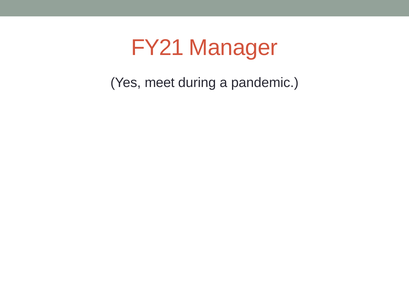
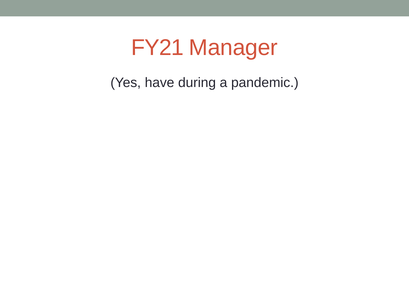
meet: meet -> have
